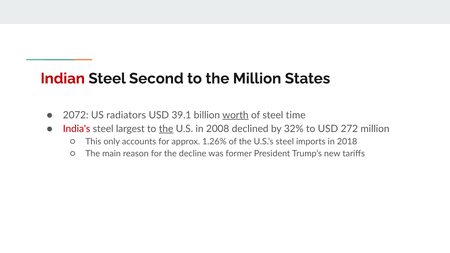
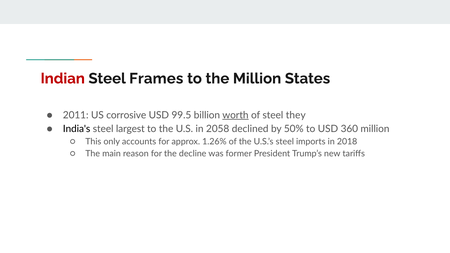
Second: Second -> Frames
2072: 2072 -> 2011
radiators: radiators -> corrosive
39.1: 39.1 -> 99.5
time: time -> they
India's colour: red -> black
the at (166, 129) underline: present -> none
2008: 2008 -> 2058
32%: 32% -> 50%
272: 272 -> 360
